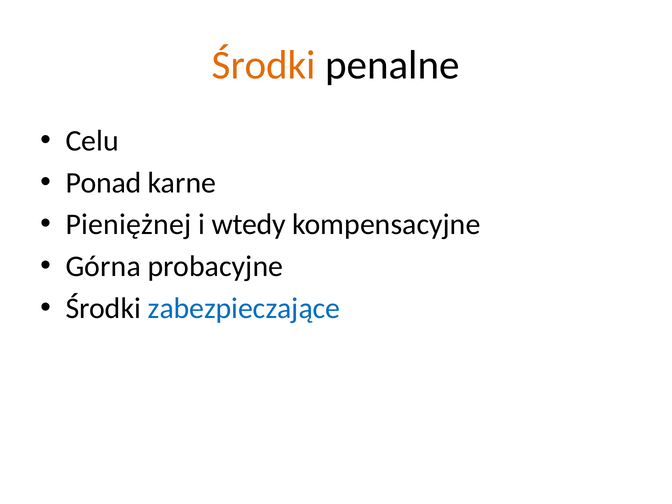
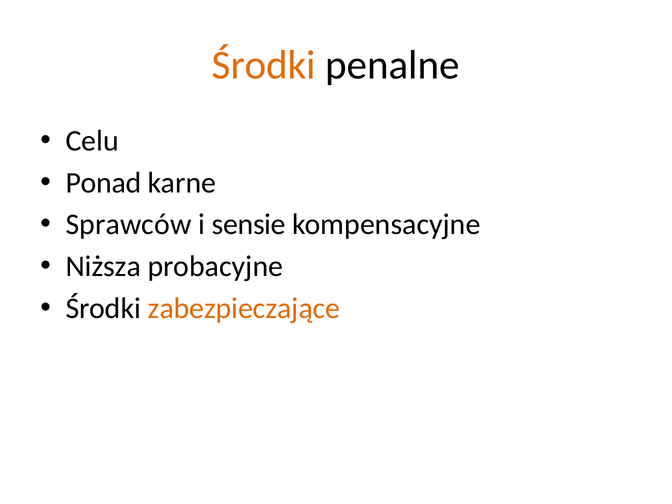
Pieniężnej: Pieniężnej -> Sprawców
wtedy: wtedy -> sensie
Górna: Górna -> Niższa
zabezpieczające colour: blue -> orange
